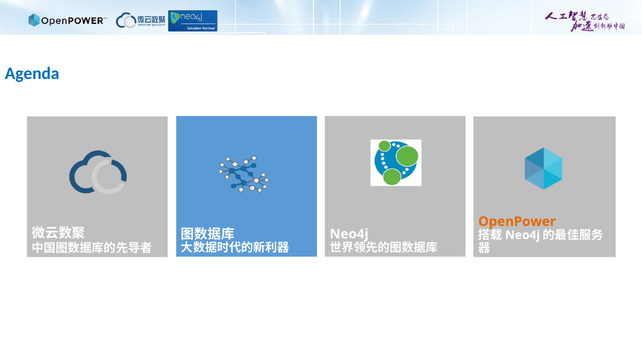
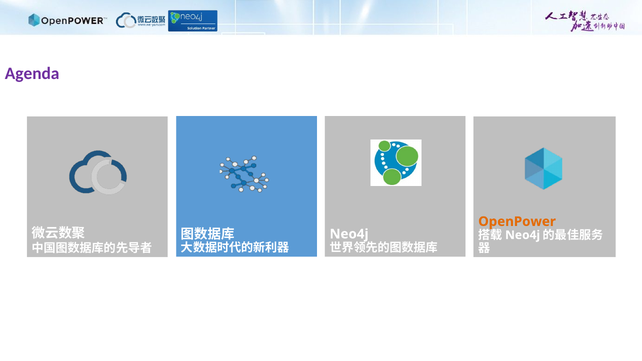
Agenda colour: blue -> purple
